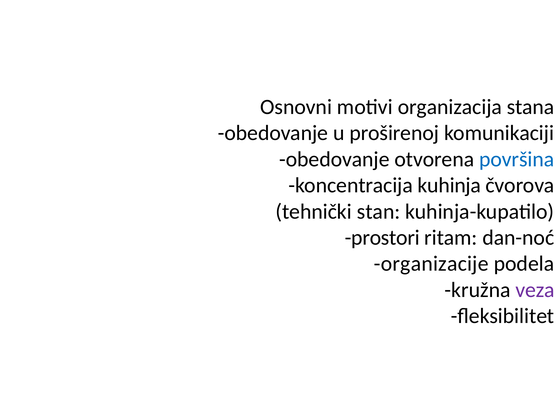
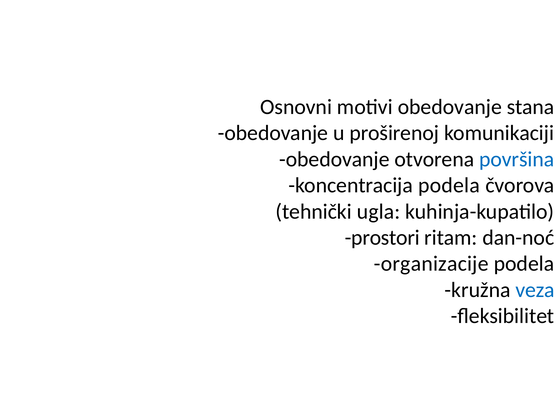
motivi organizacija: organizacija -> obedovanje
koncentracija kuhinja: kuhinja -> podela
stan: stan -> ugla
veza colour: purple -> blue
